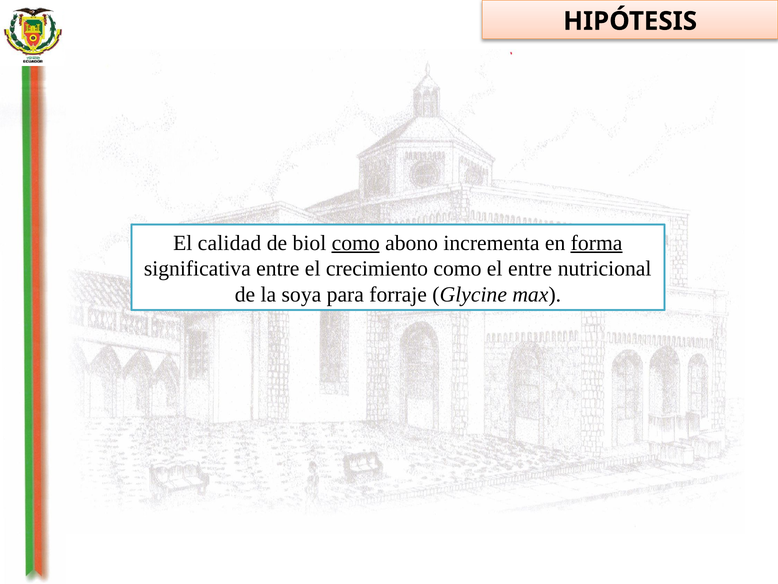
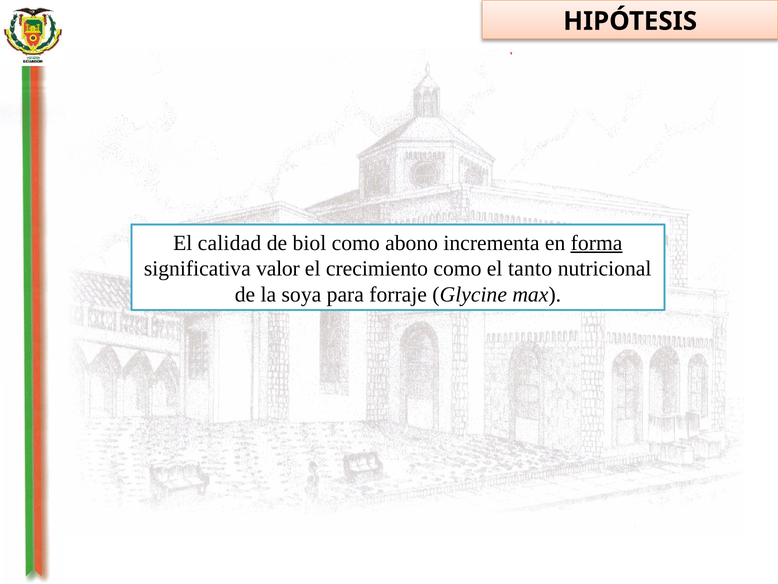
como at (356, 243) underline: present -> none
significativa entre: entre -> valor
el entre: entre -> tanto
